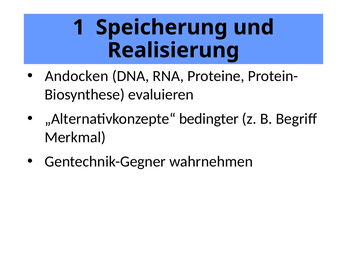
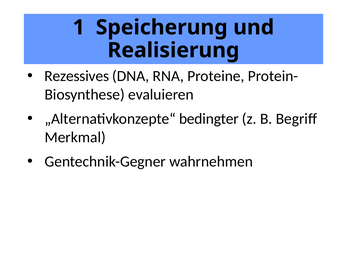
Andocken: Andocken -> Rezessives
